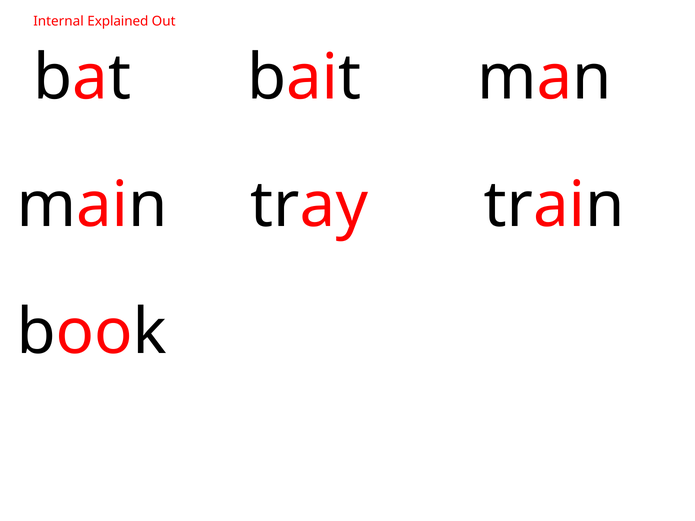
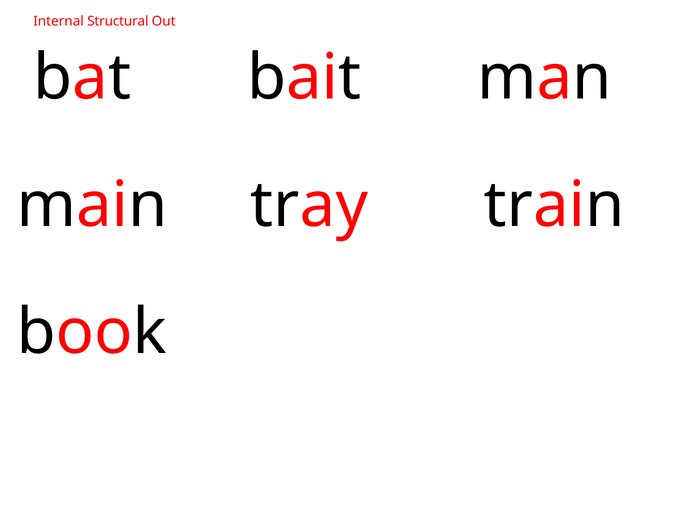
Explained: Explained -> Structural
